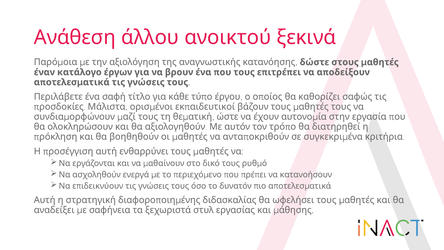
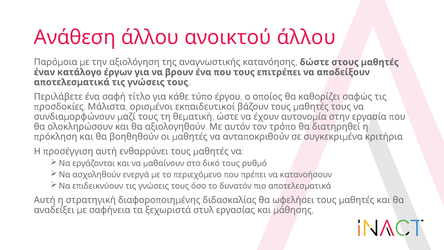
ανοικτού ξεκινά: ξεκινά -> άλλου
